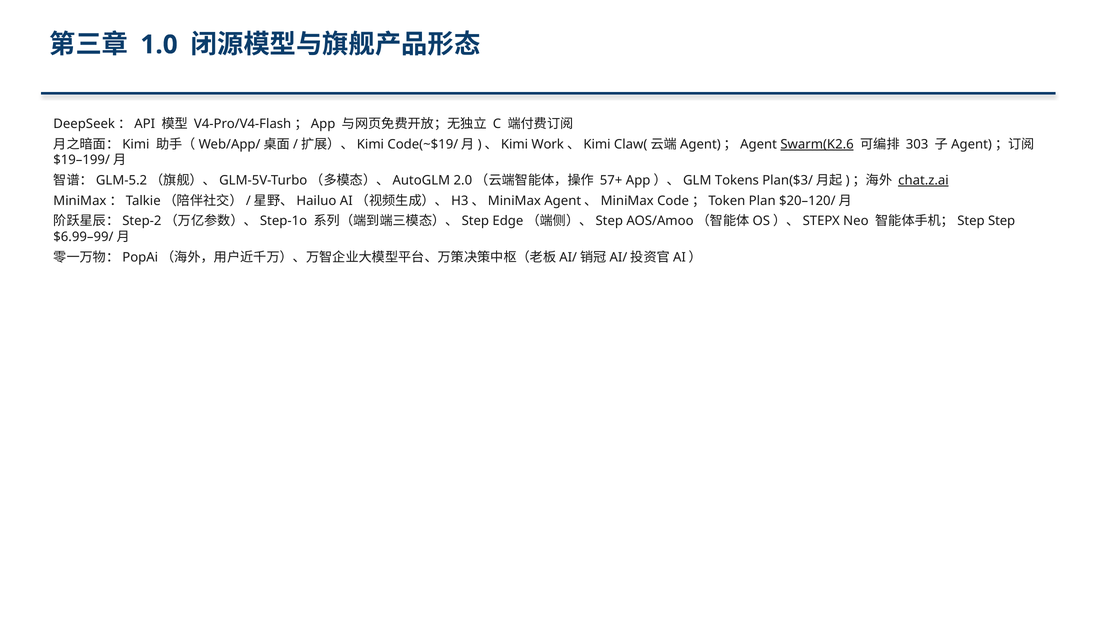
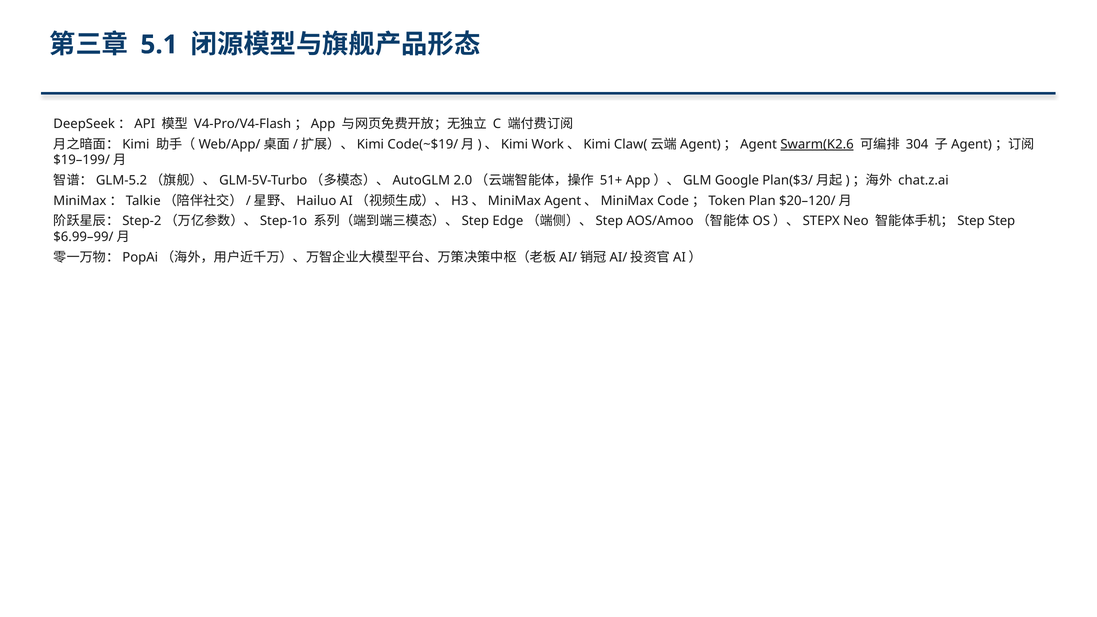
1.0: 1.0 -> 5.1
303: 303 -> 304
57+: 57+ -> 51+
Tokens: Tokens -> Google
chat.z.ai underline: present -> none
